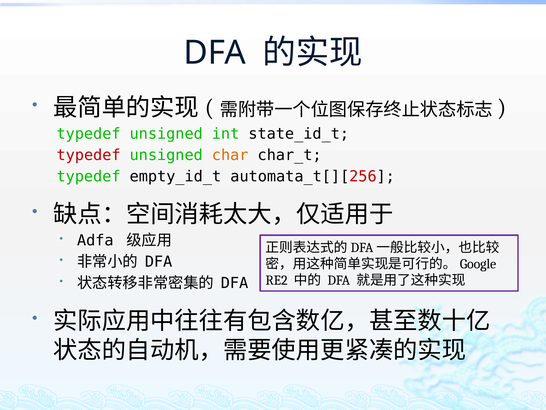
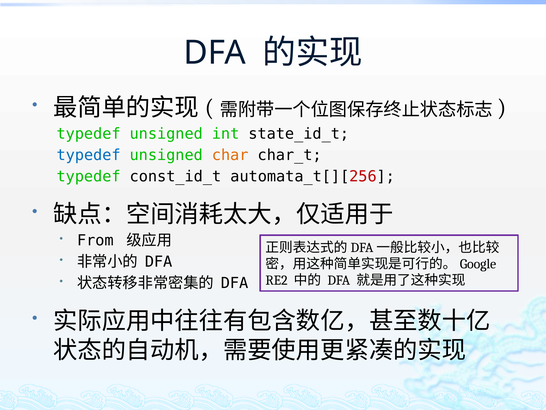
typedef at (89, 155) colour: red -> blue
empty_id_t: empty_id_t -> const_id_t
Adfa: Adfa -> From
